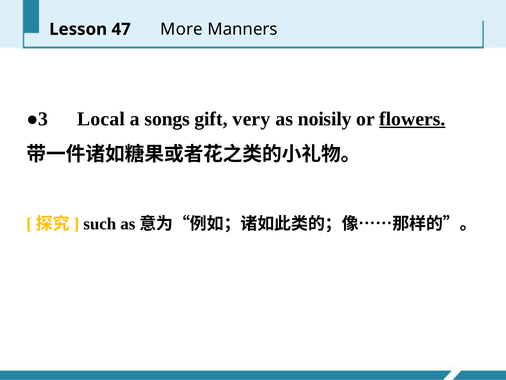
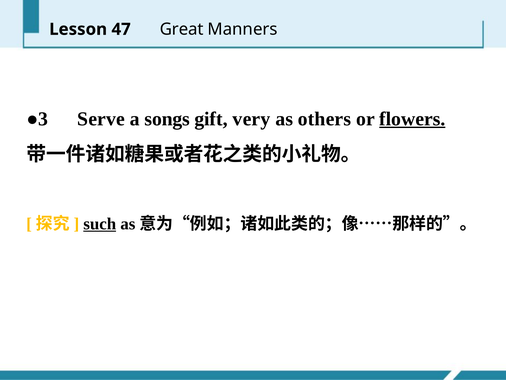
More: More -> Great
Local: Local -> Serve
noisily: noisily -> others
such underline: none -> present
